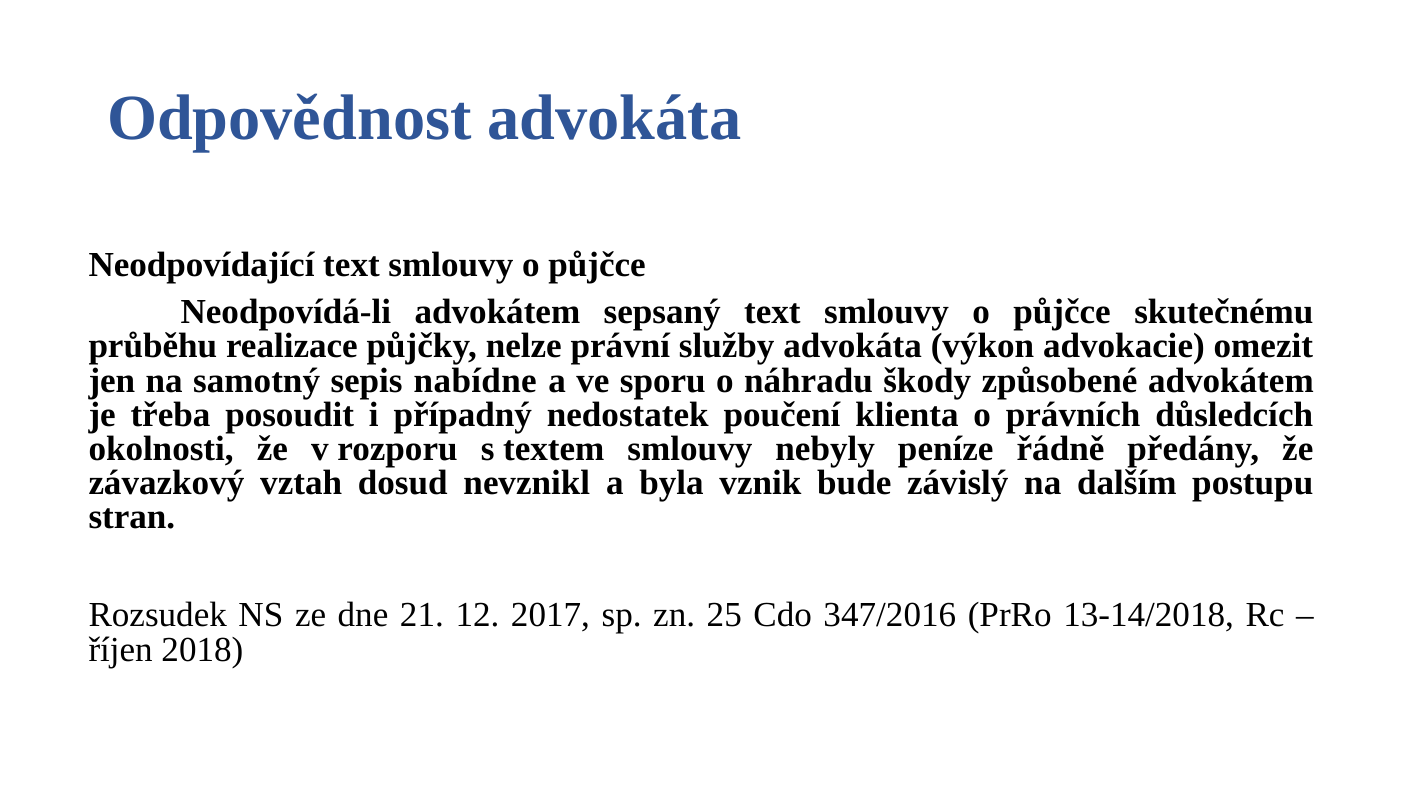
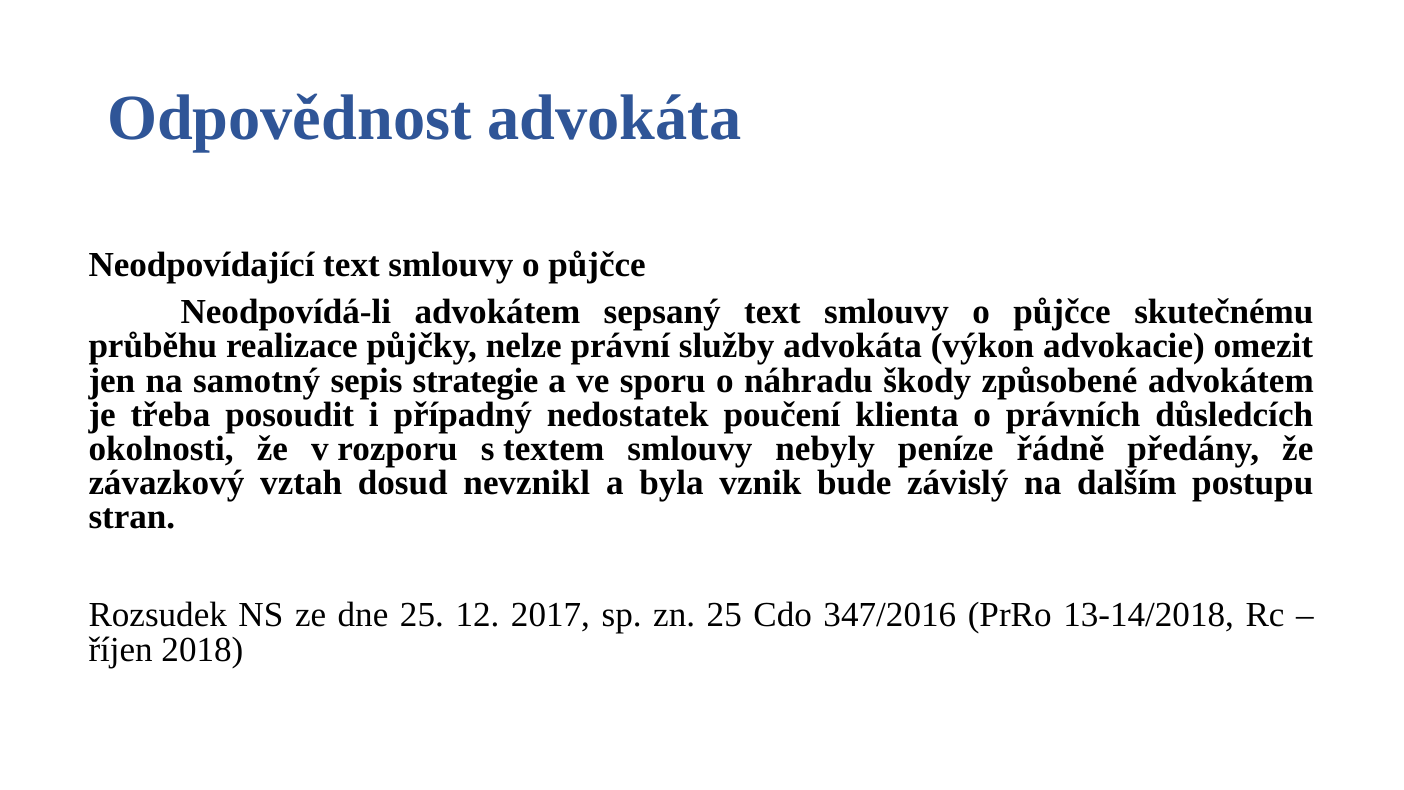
nabídne: nabídne -> strategie
dne 21: 21 -> 25
